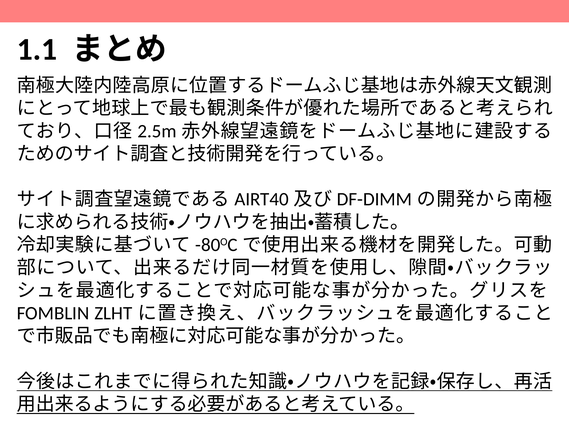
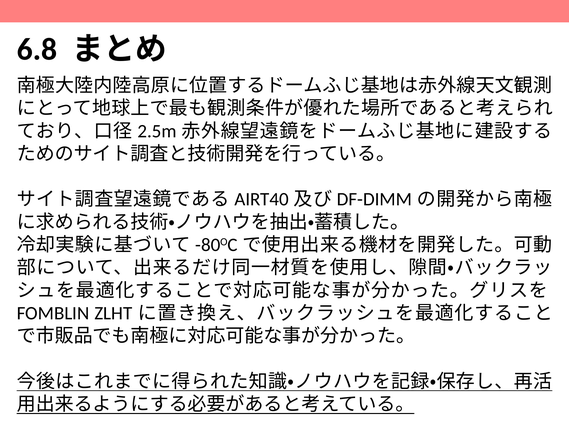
1.1: 1.1 -> 6.8
